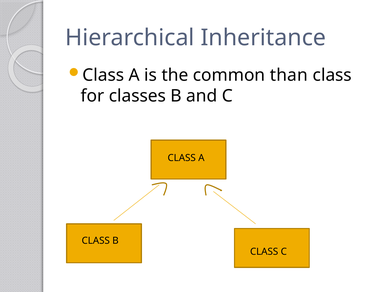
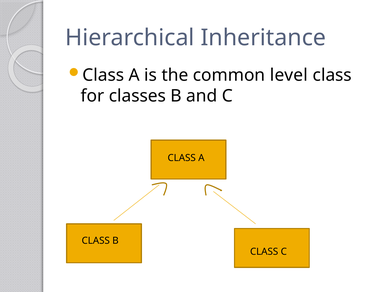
than: than -> level
